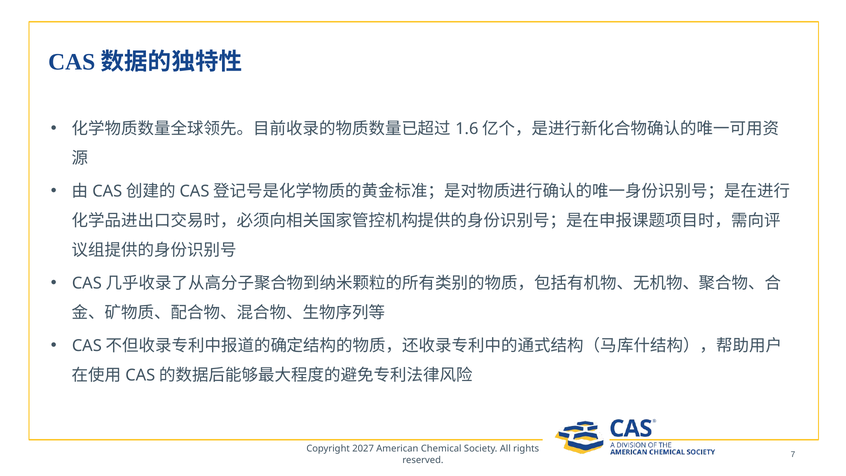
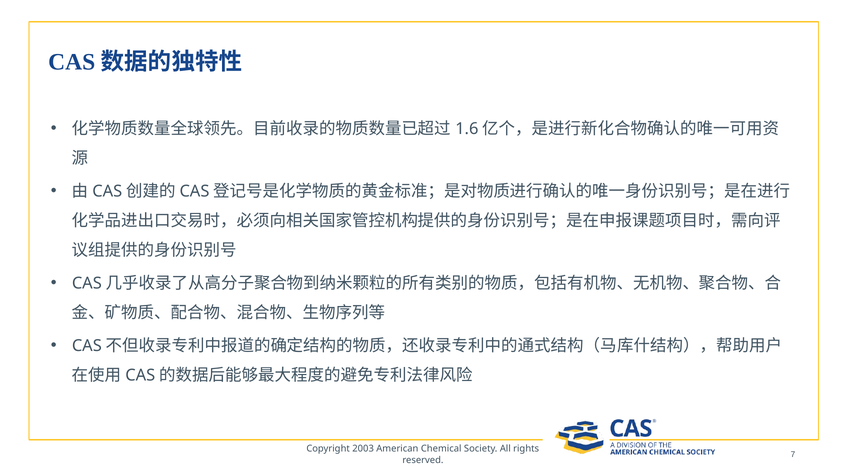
2027: 2027 -> 2003
